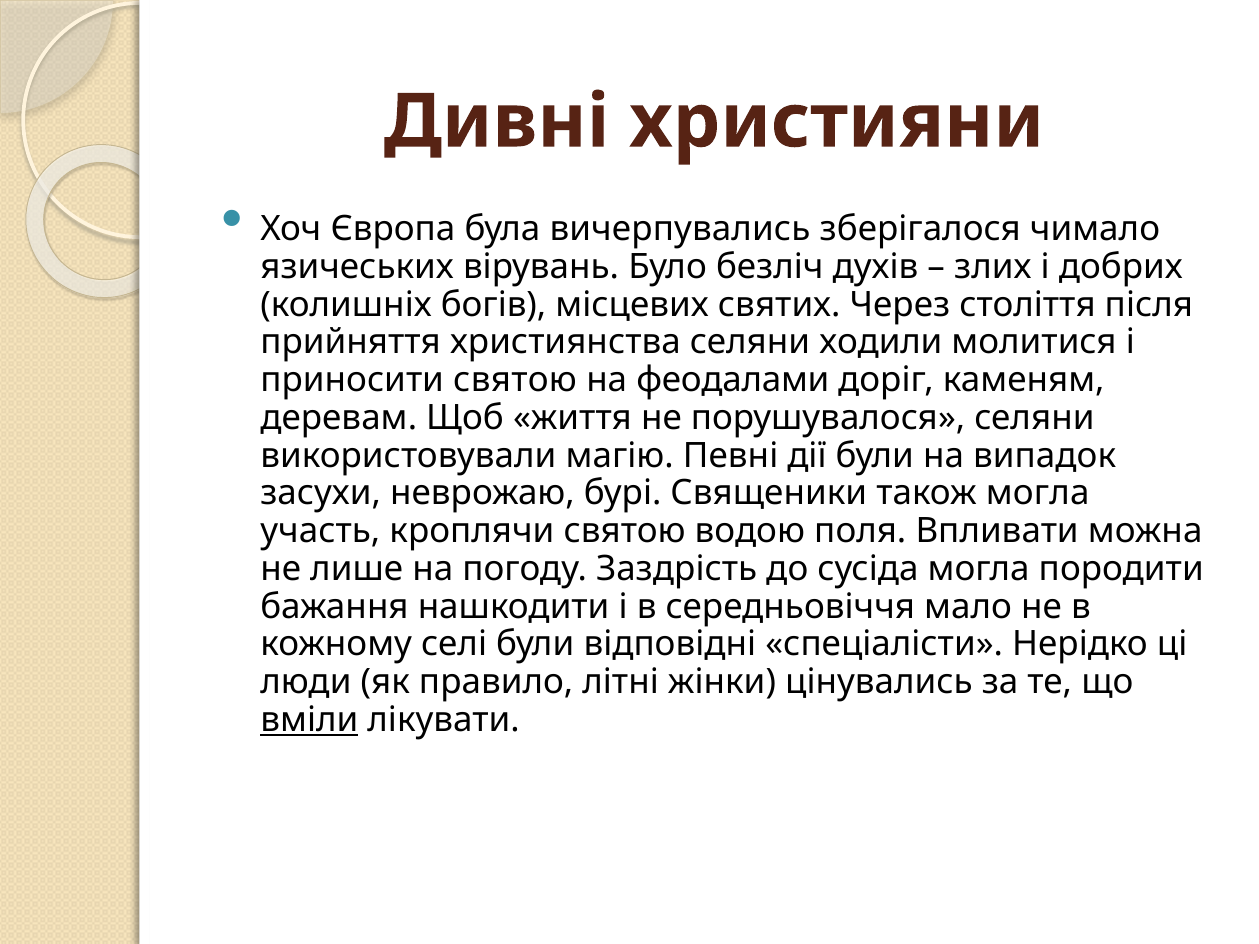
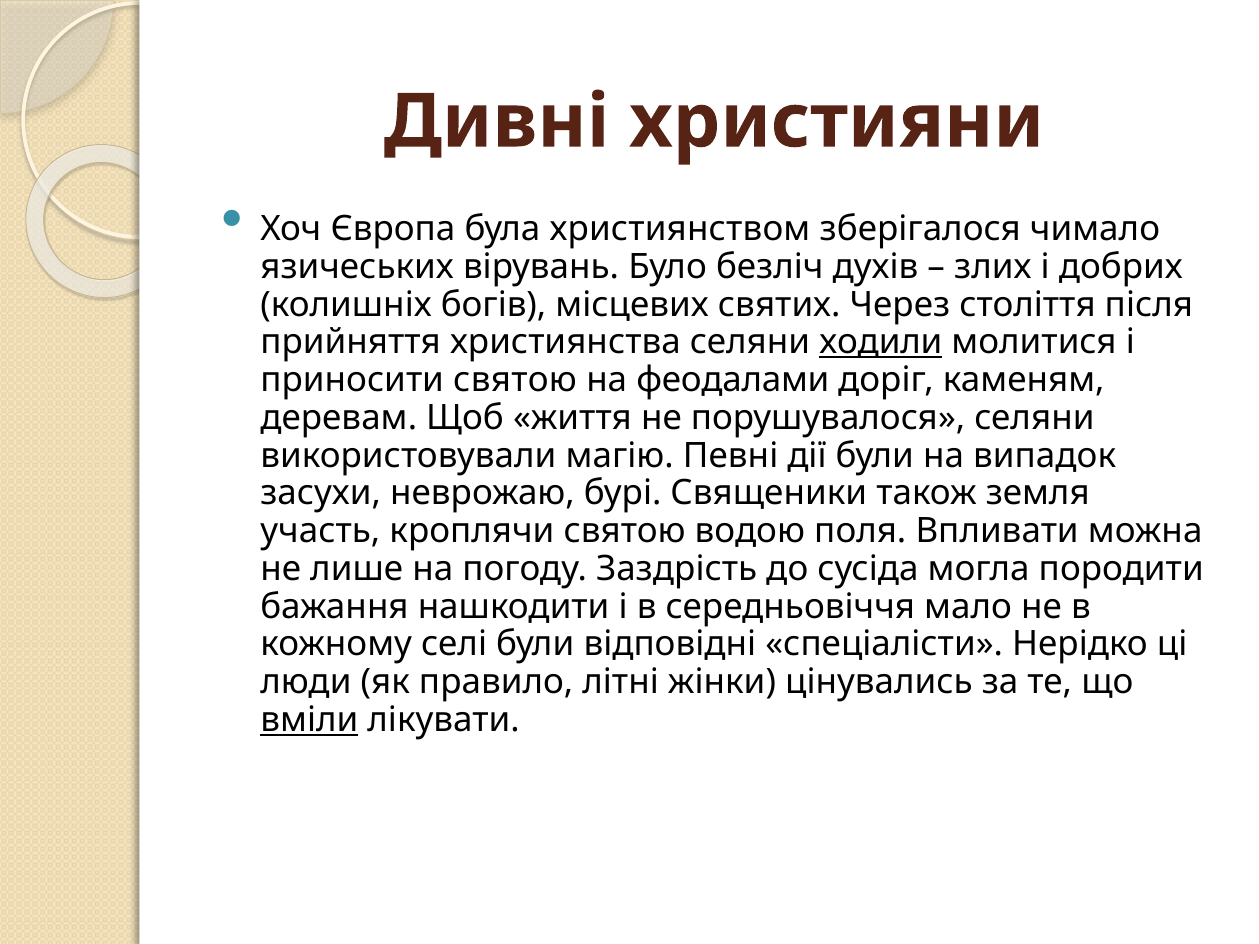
вичерпувались: вичерпувались -> християнством
ходили underline: none -> present
також могла: могла -> земля
